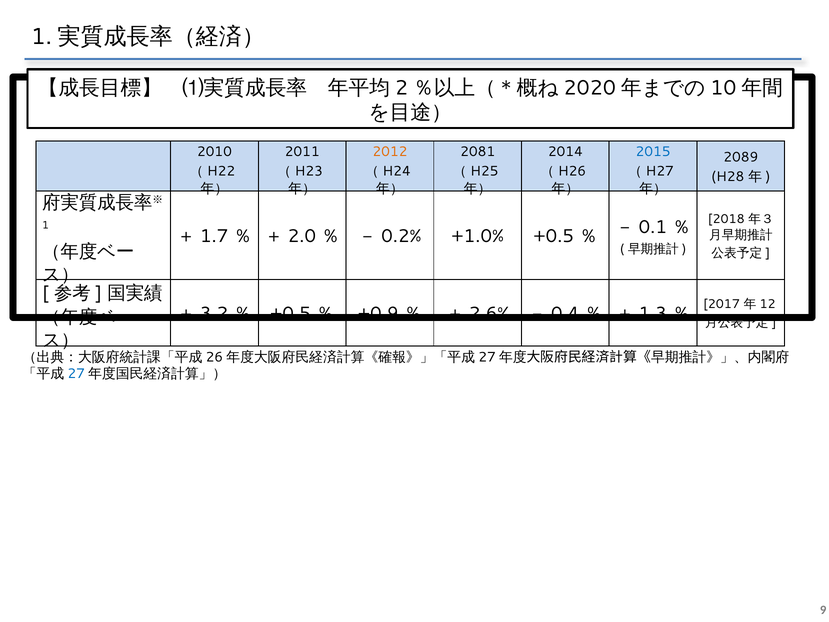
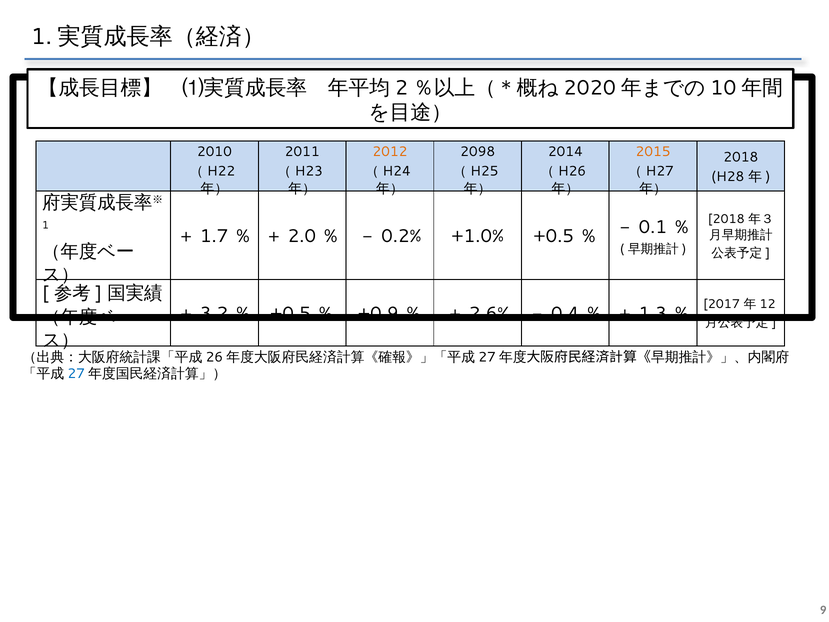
2081: 2081 -> 2098
2015 colour: blue -> orange
2089 at (741, 157): 2089 -> 2018
